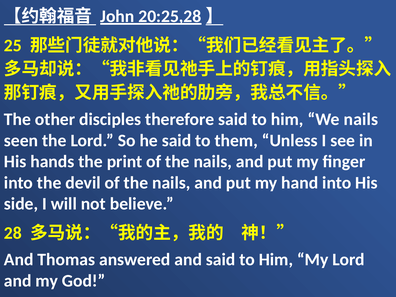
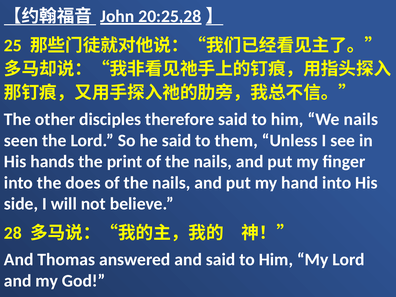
devil: devil -> does
